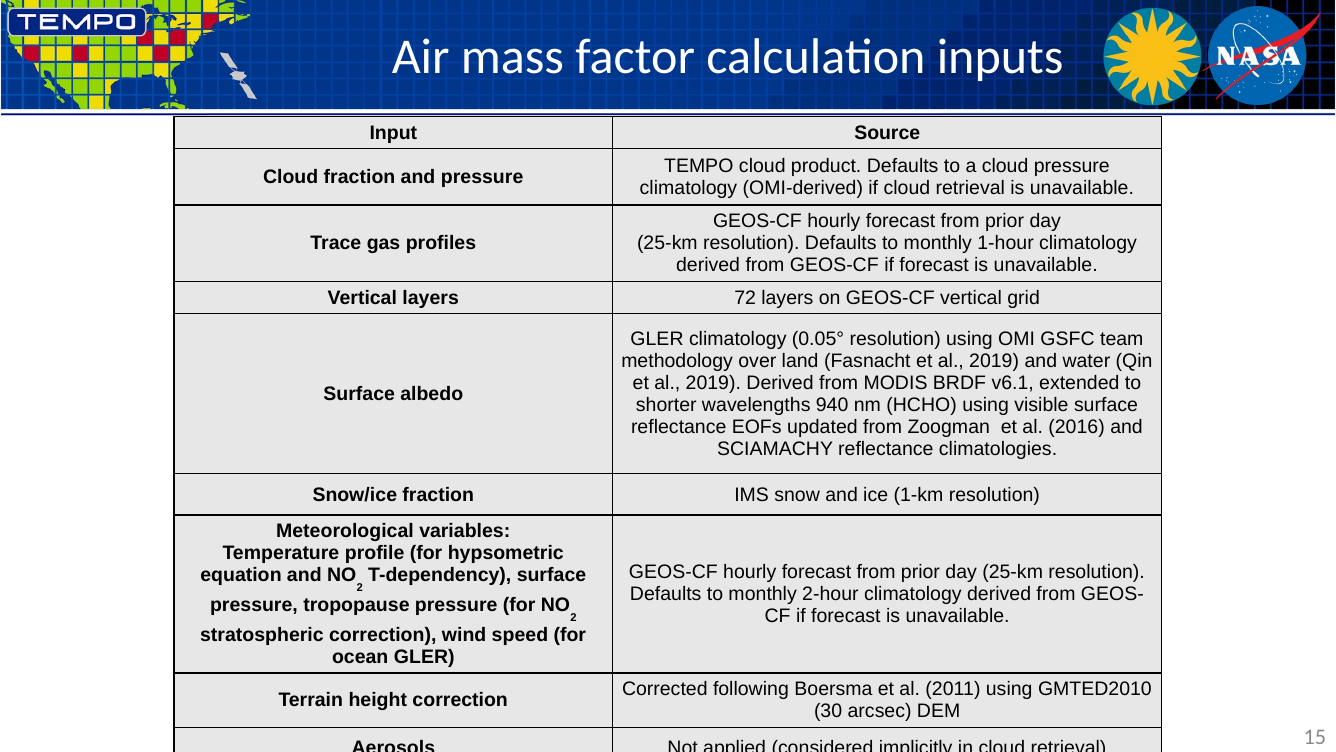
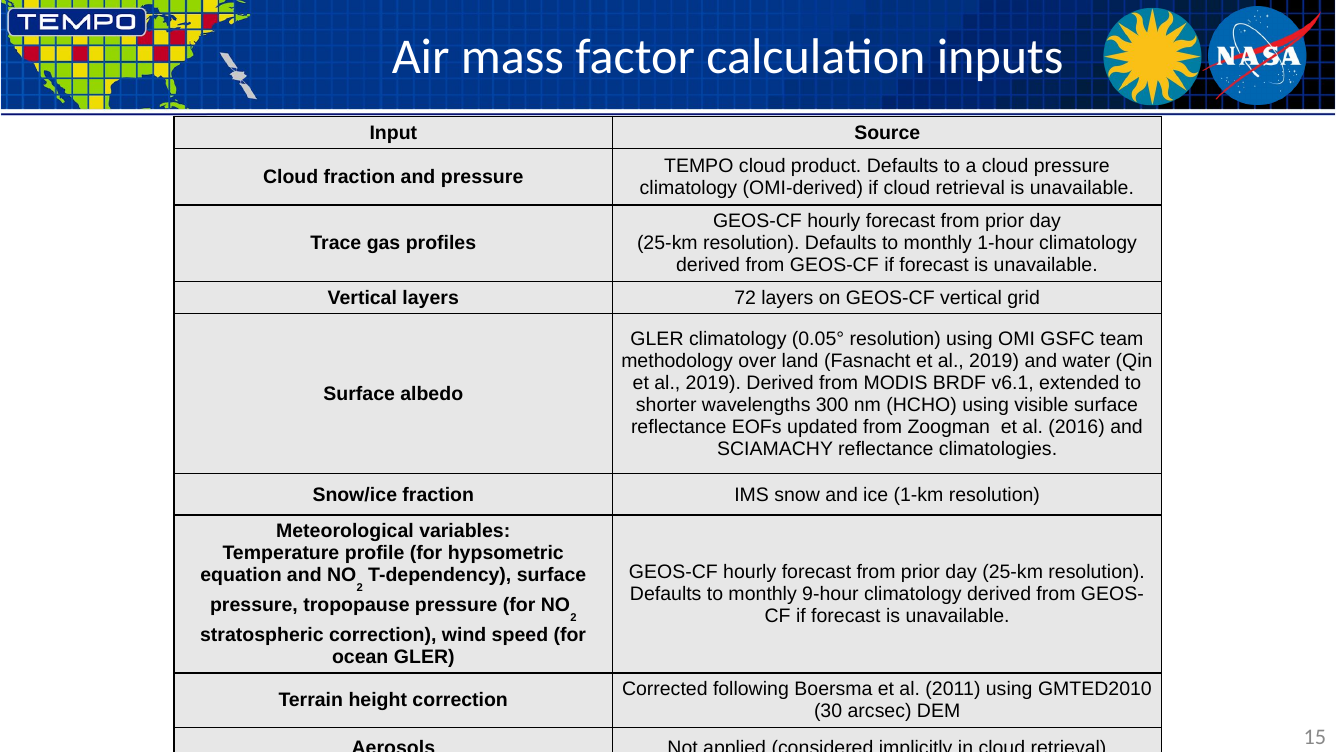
940: 940 -> 300
2-hour: 2-hour -> 9-hour
